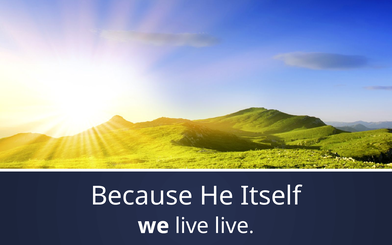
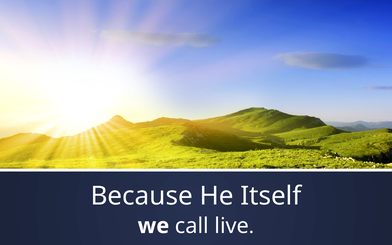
we live: live -> call
